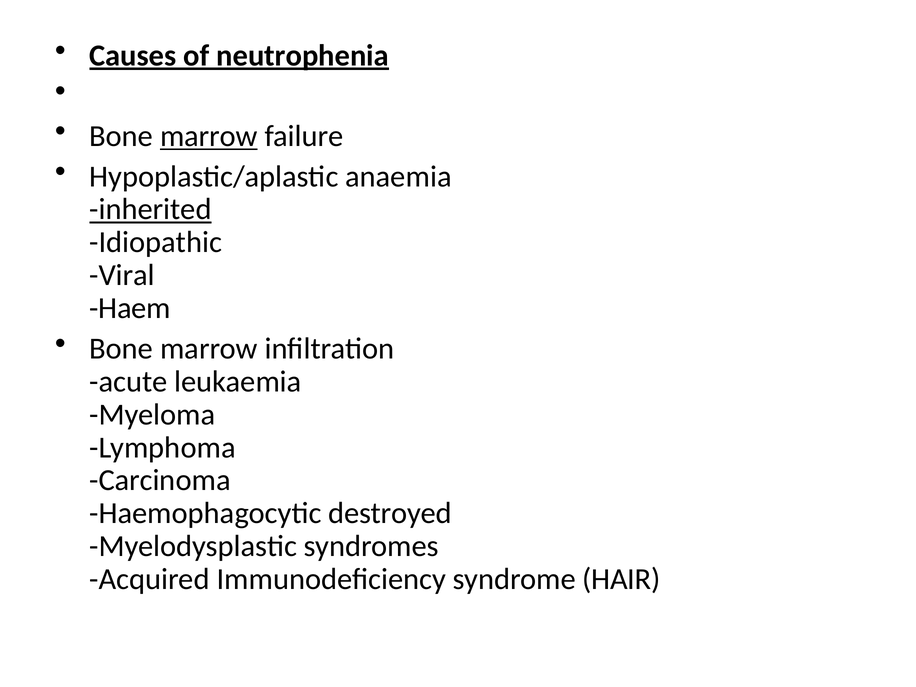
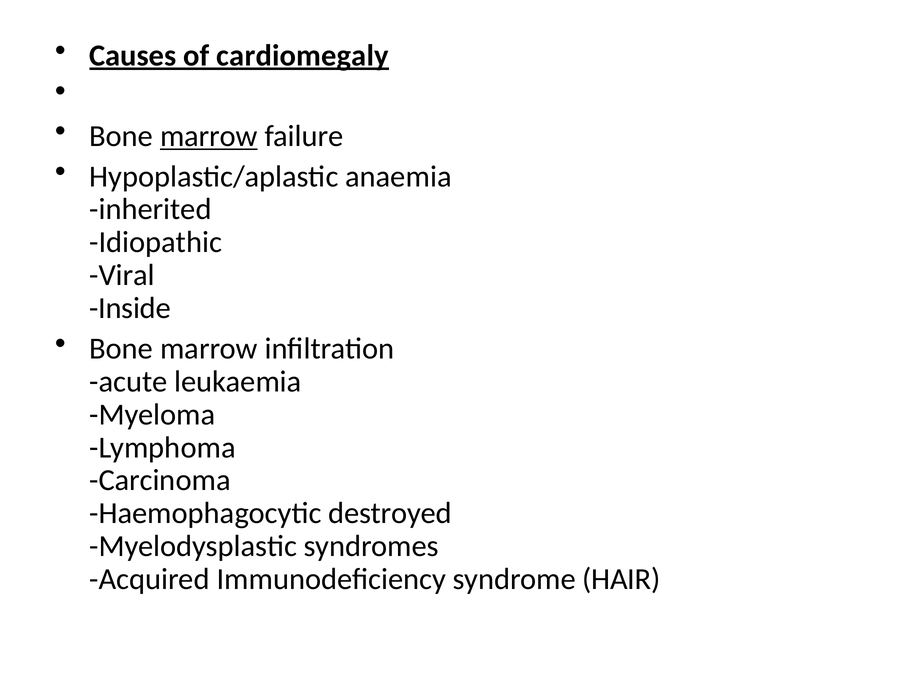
neutrophenia: neutrophenia -> cardiomegaly
inherited underline: present -> none
Haem: Haem -> Inside
